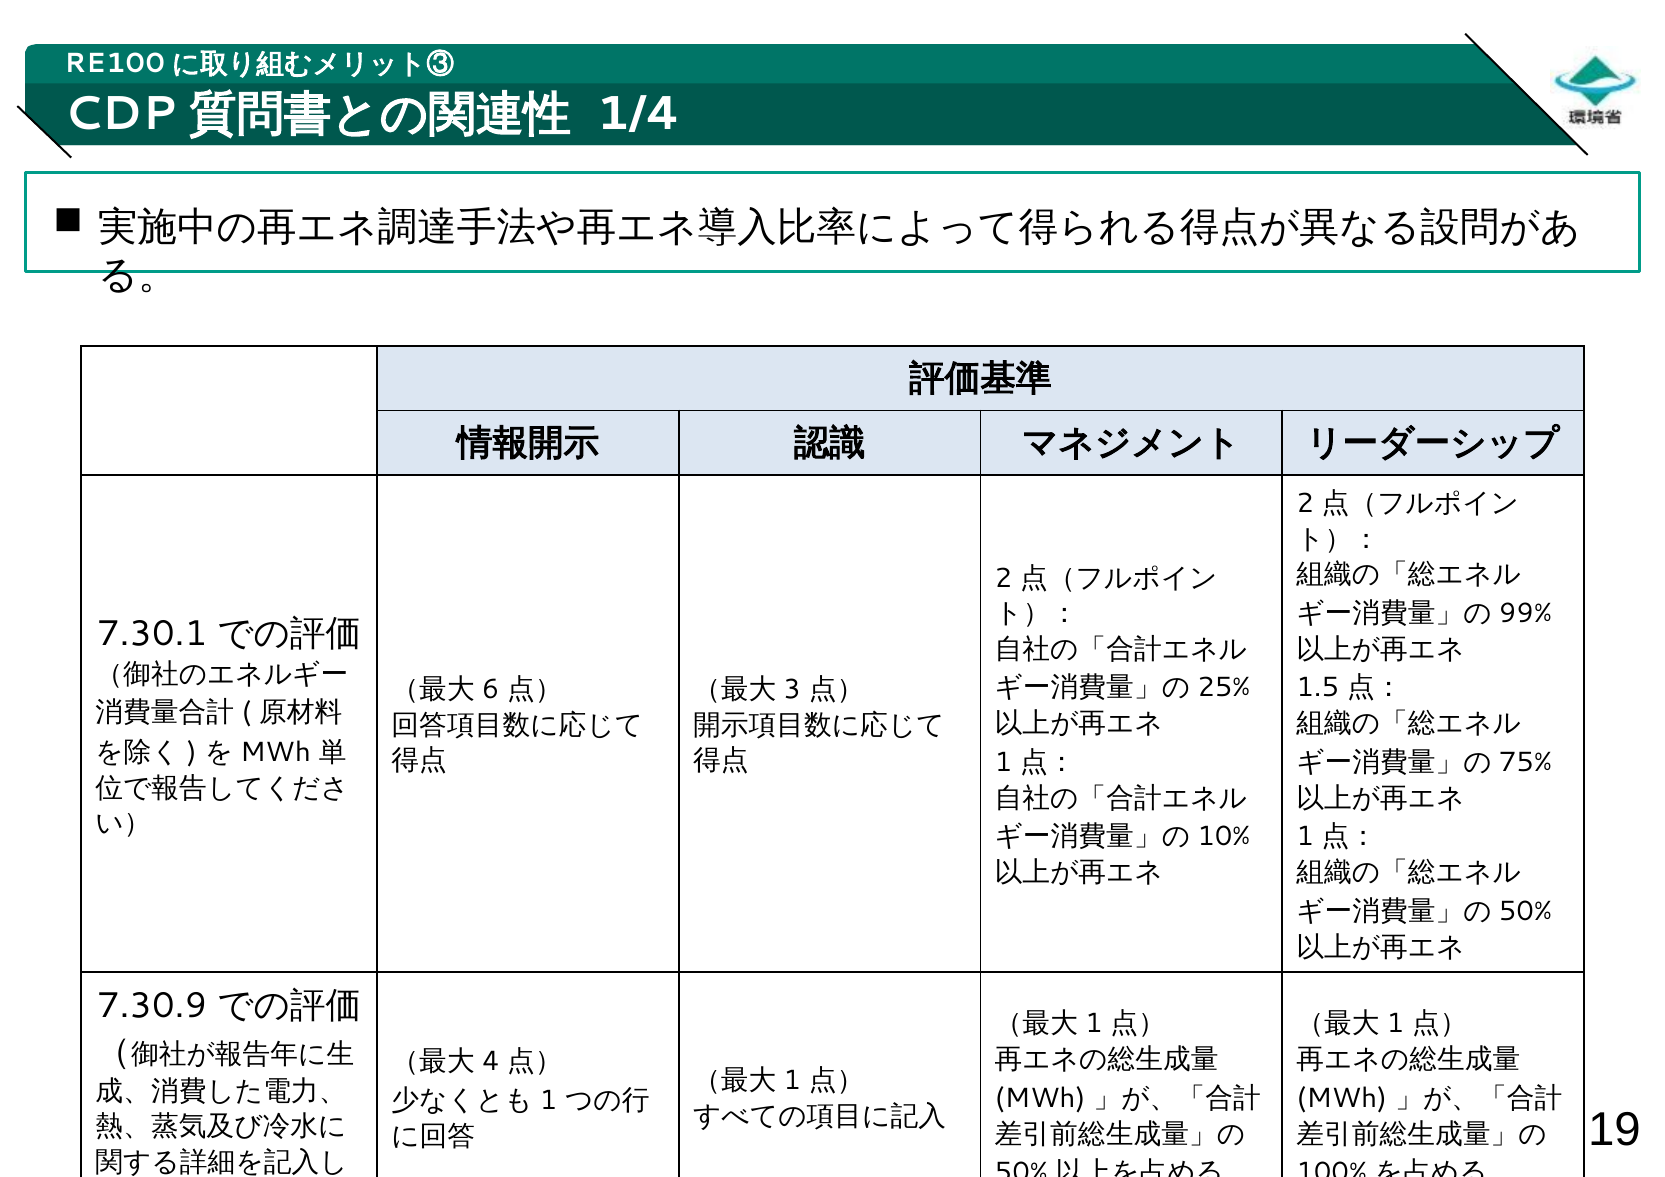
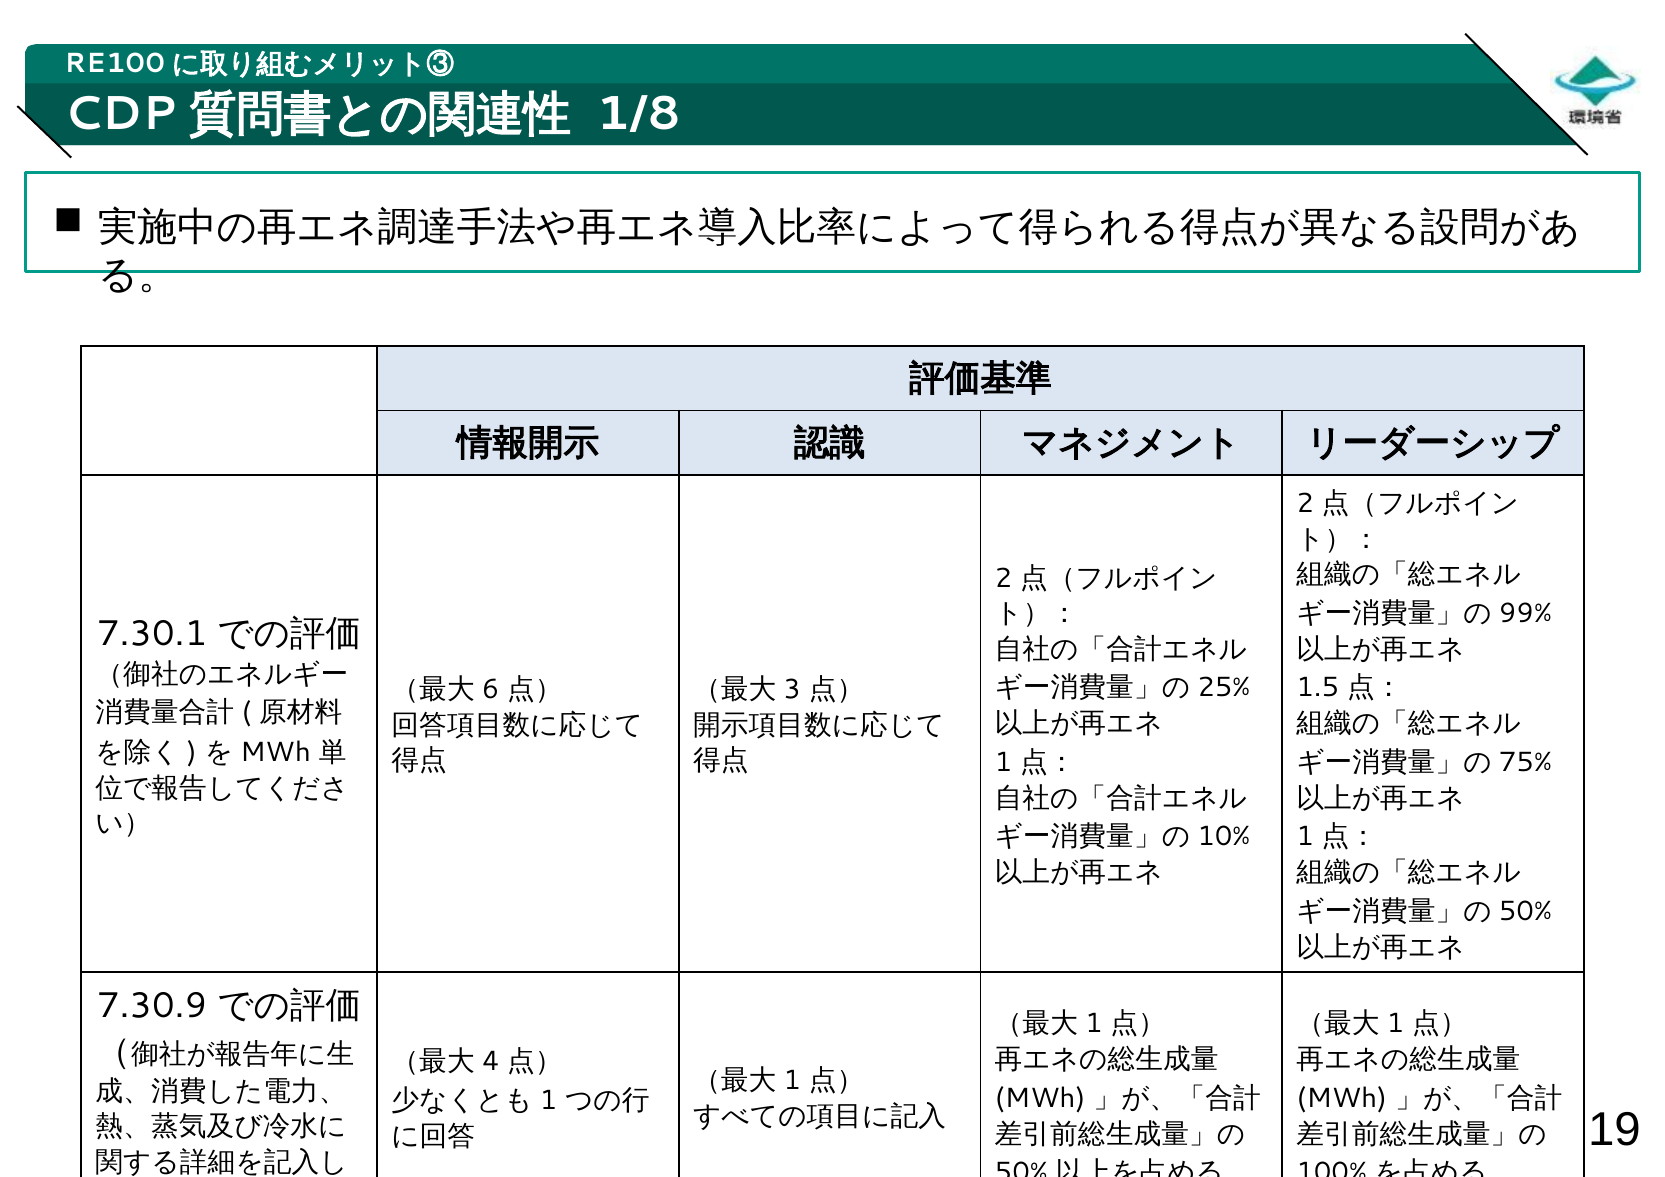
1/4: 1/4 -> 1/8
